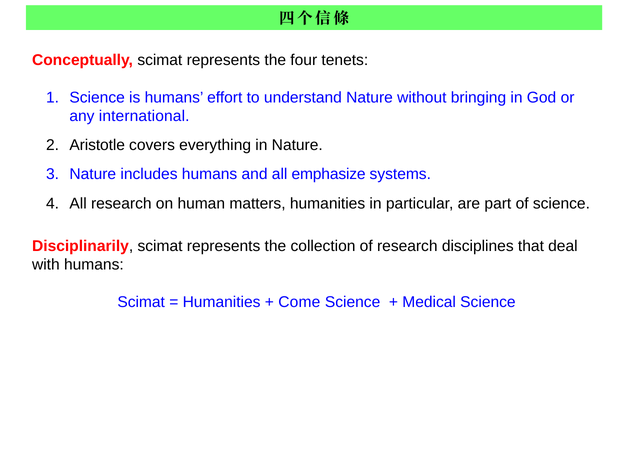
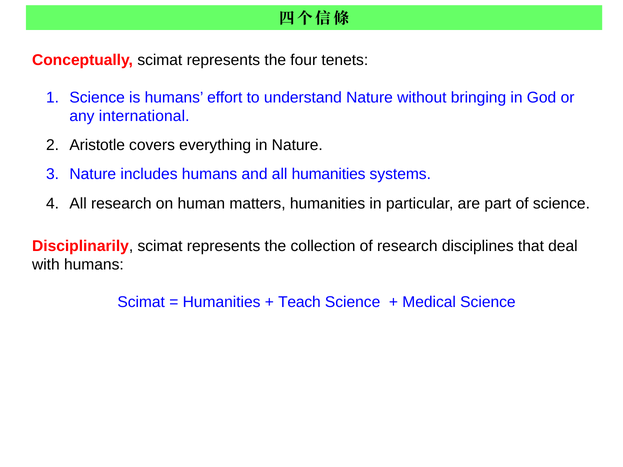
all emphasize: emphasize -> humanities
Come: Come -> Teach
